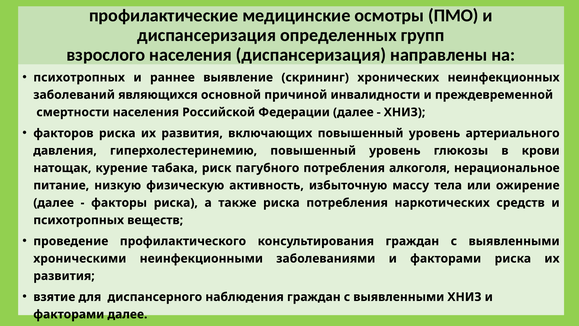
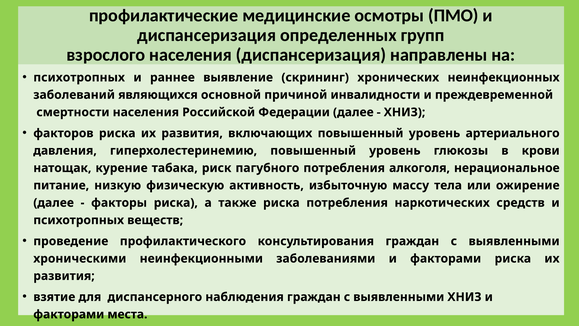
факторами далее: далее -> места
